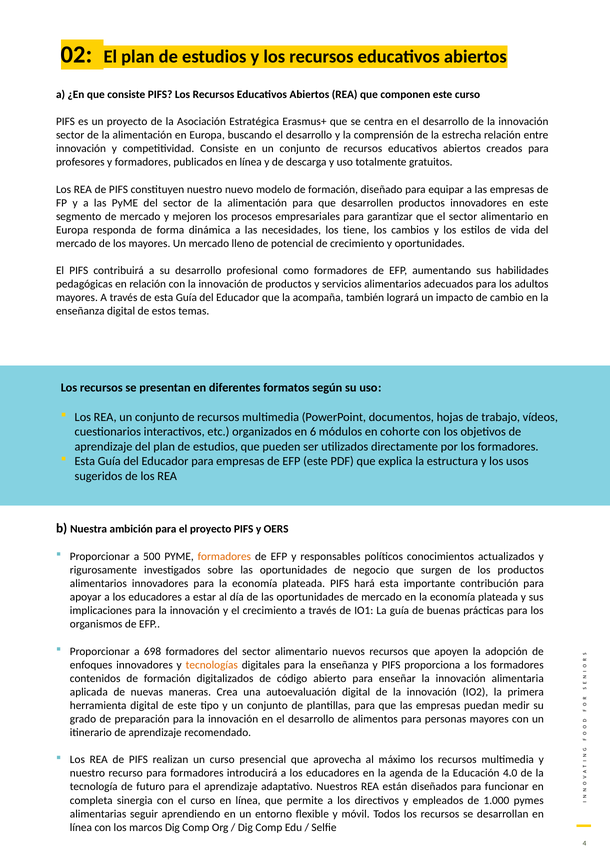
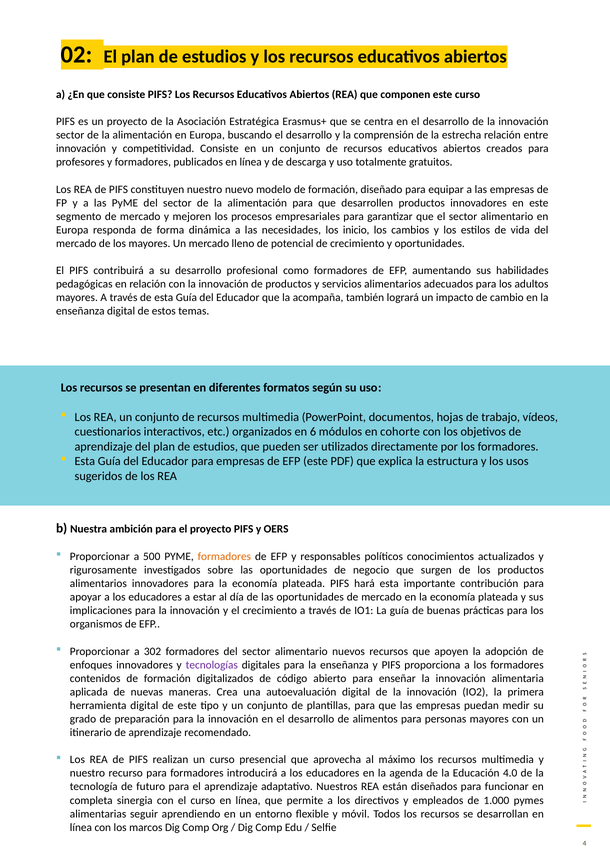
tiene: tiene -> inicio
698: 698 -> 302
tecnologías colour: orange -> purple
